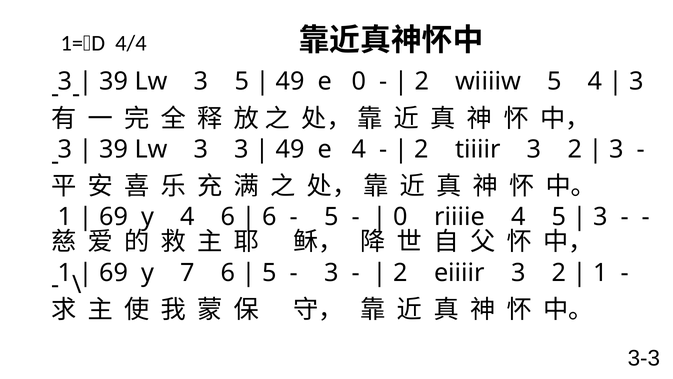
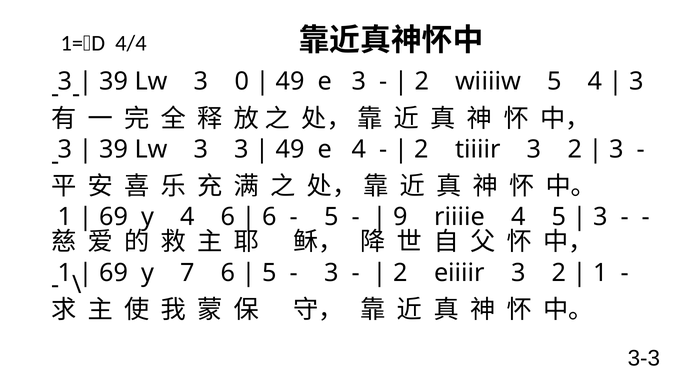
3 5: 5 -> 0
e 0: 0 -> 3
0 at (401, 217): 0 -> 9
